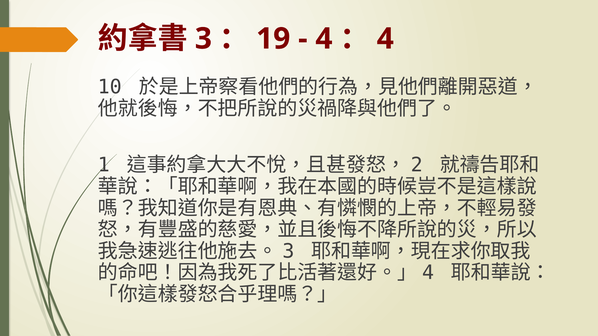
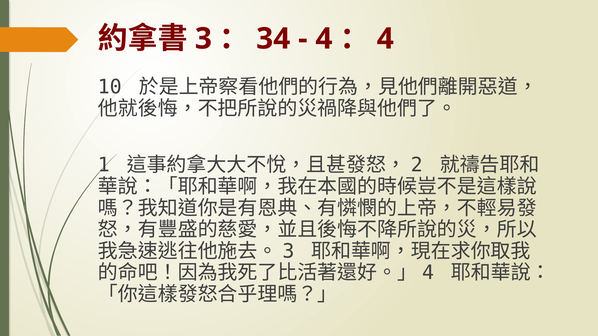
19: 19 -> 34
